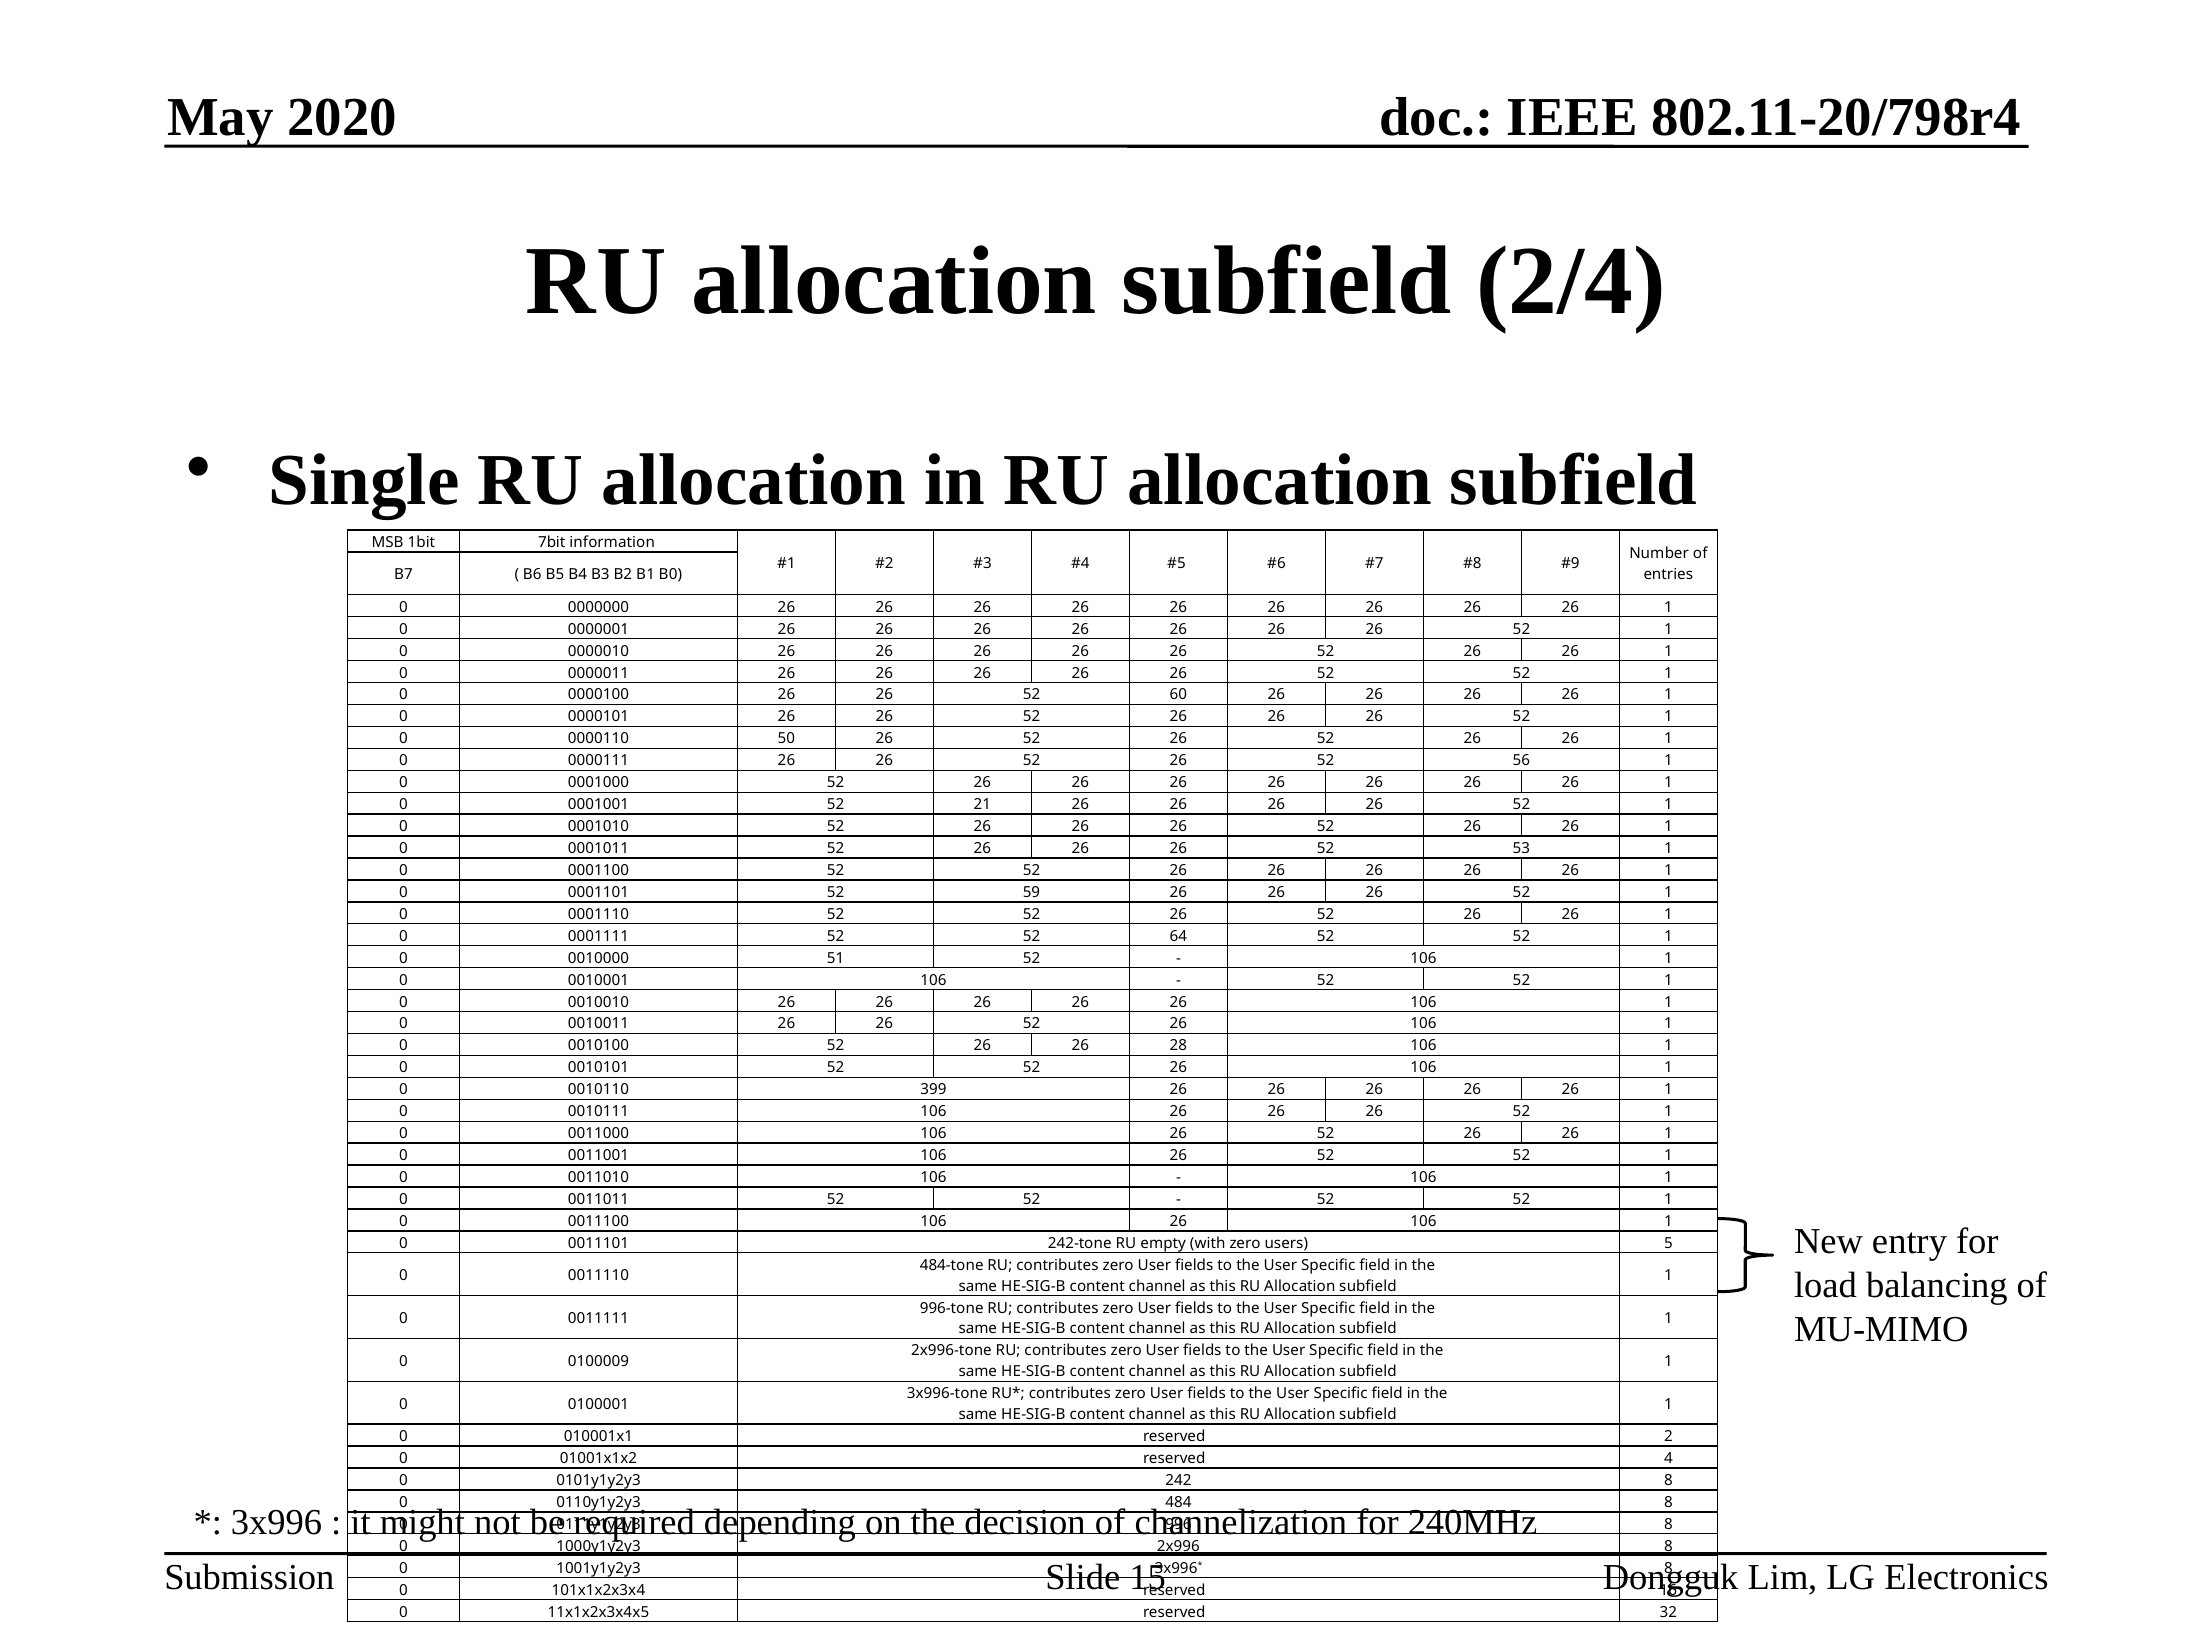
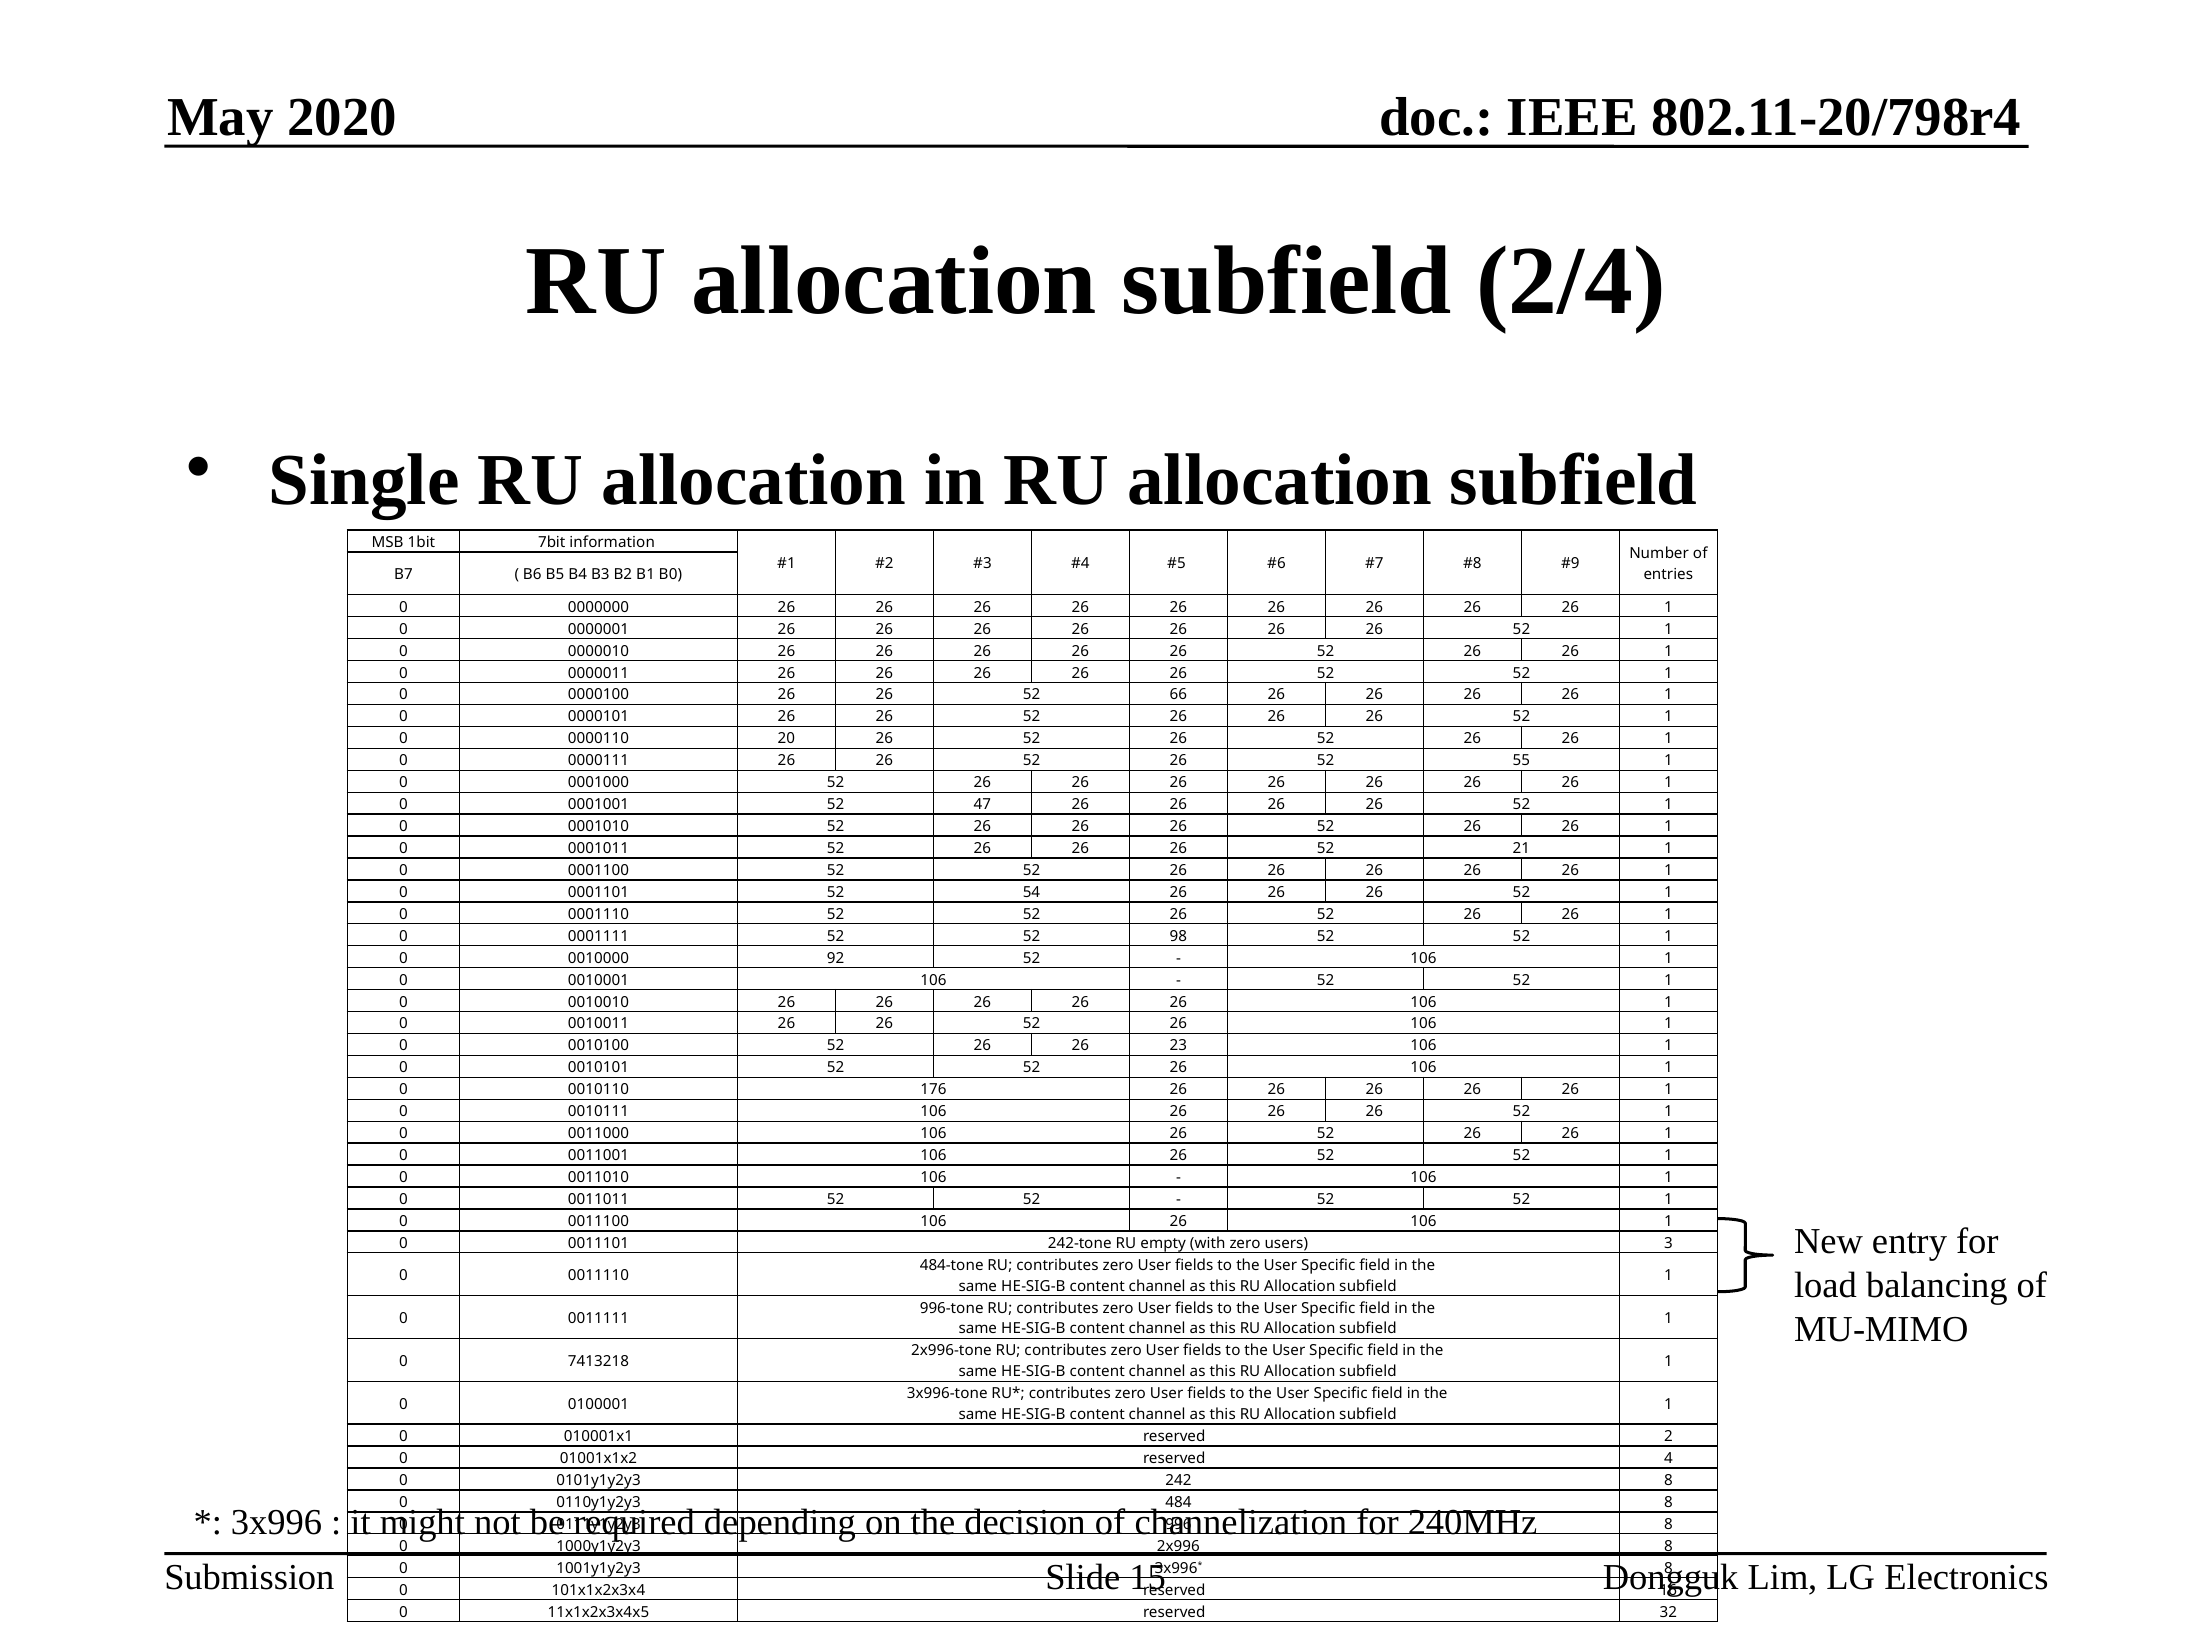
60: 60 -> 66
50: 50 -> 20
56: 56 -> 55
21: 21 -> 47
53: 53 -> 21
59: 59 -> 54
64: 64 -> 98
51: 51 -> 92
28: 28 -> 23
399: 399 -> 176
5: 5 -> 3
0100009: 0100009 -> 7413218
